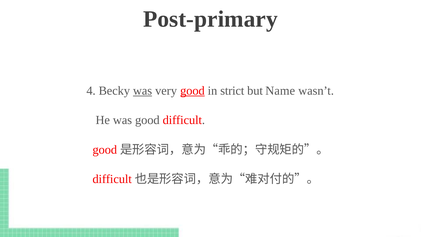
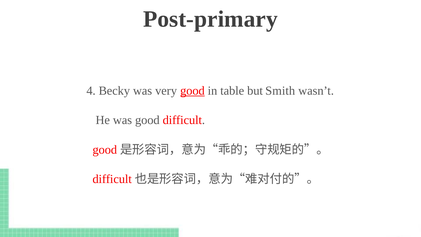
was at (143, 91) underline: present -> none
strict: strict -> table
Name: Name -> Smith
